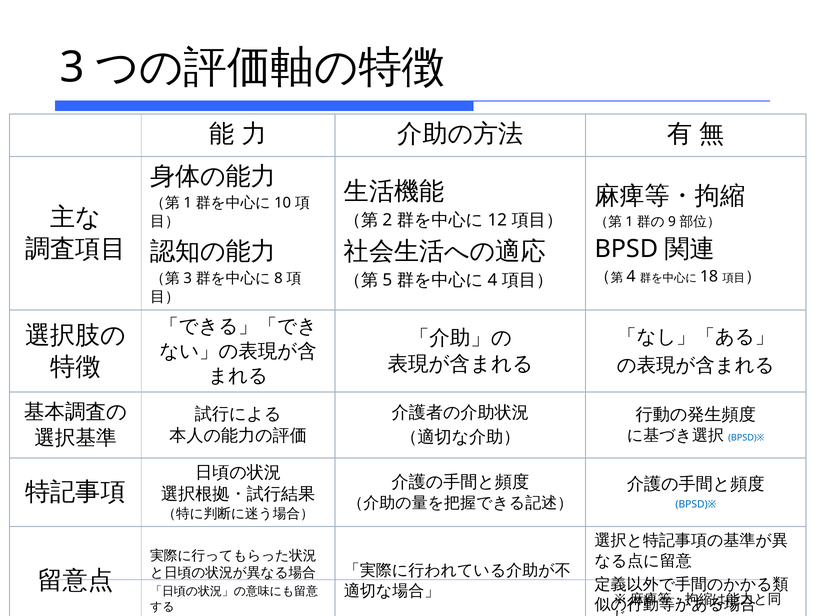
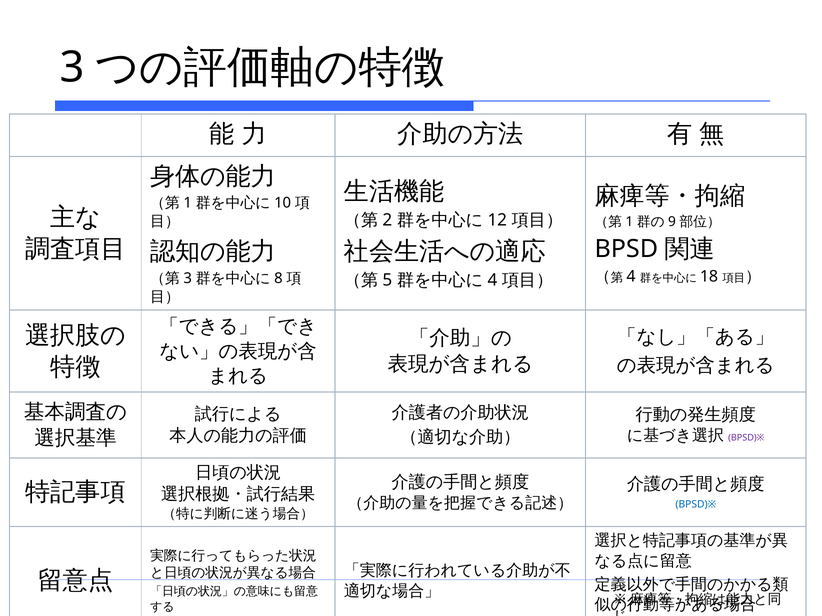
BPSD)※ at (746, 438) colour: blue -> purple
